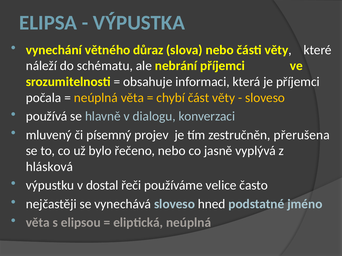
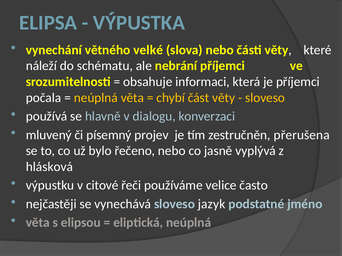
důraz: důraz -> velké
dostal: dostal -> citové
hned: hned -> jazyk
